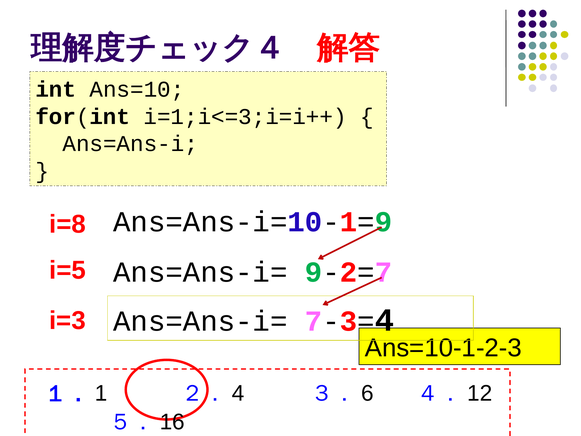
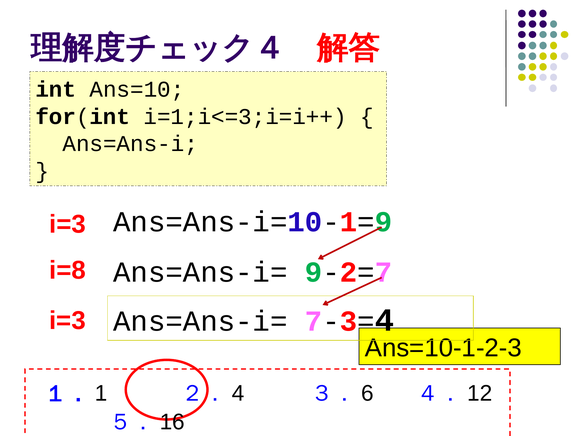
i=8 at (68, 224): i=8 -> i=3
i=5: i=5 -> i=8
